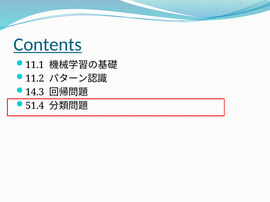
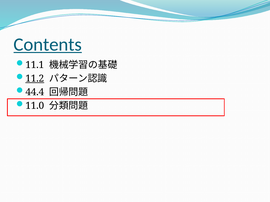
11.2 underline: none -> present
14.3: 14.3 -> 44.4
51.4: 51.4 -> 11.0
